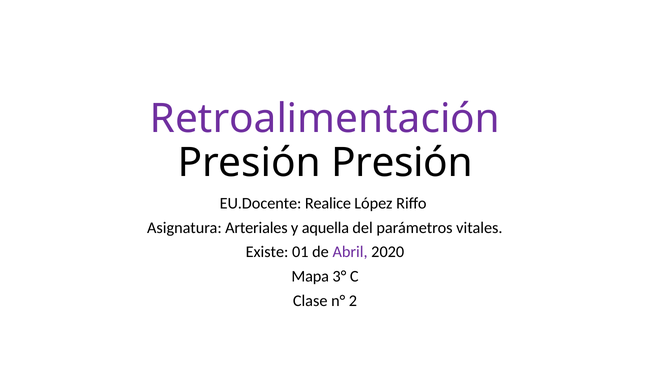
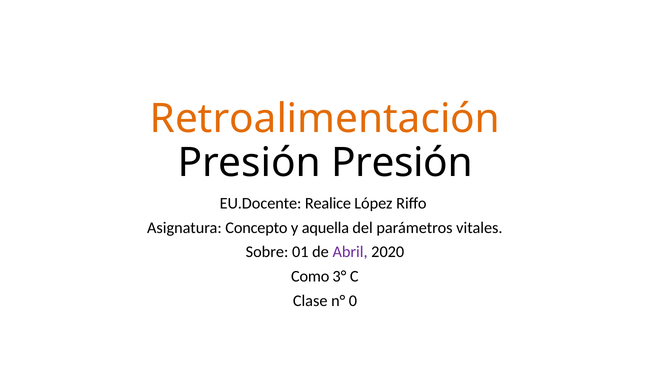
Retroalimentación colour: purple -> orange
Arteriales: Arteriales -> Concepto
Existe: Existe -> Sobre
Mapa: Mapa -> Como
2: 2 -> 0
